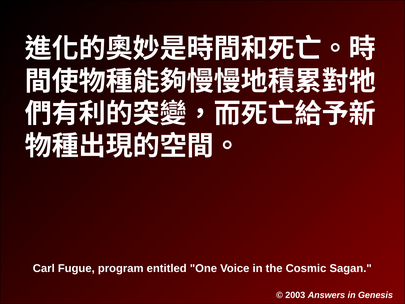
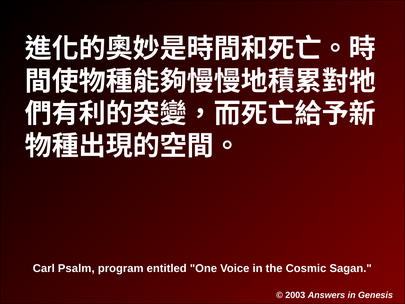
Fugue: Fugue -> Psalm
